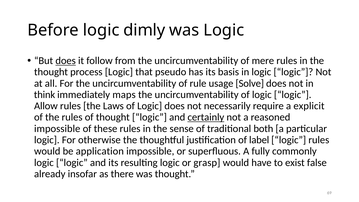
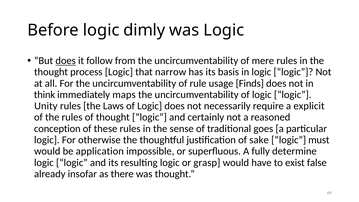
pseudo: pseudo -> narrow
Solve: Solve -> Finds
Allow: Allow -> Unity
certainly underline: present -> none
impossible at (57, 129): impossible -> conception
both: both -> goes
label: label -> sake
logic rules: rules -> must
commonly: commonly -> determine
